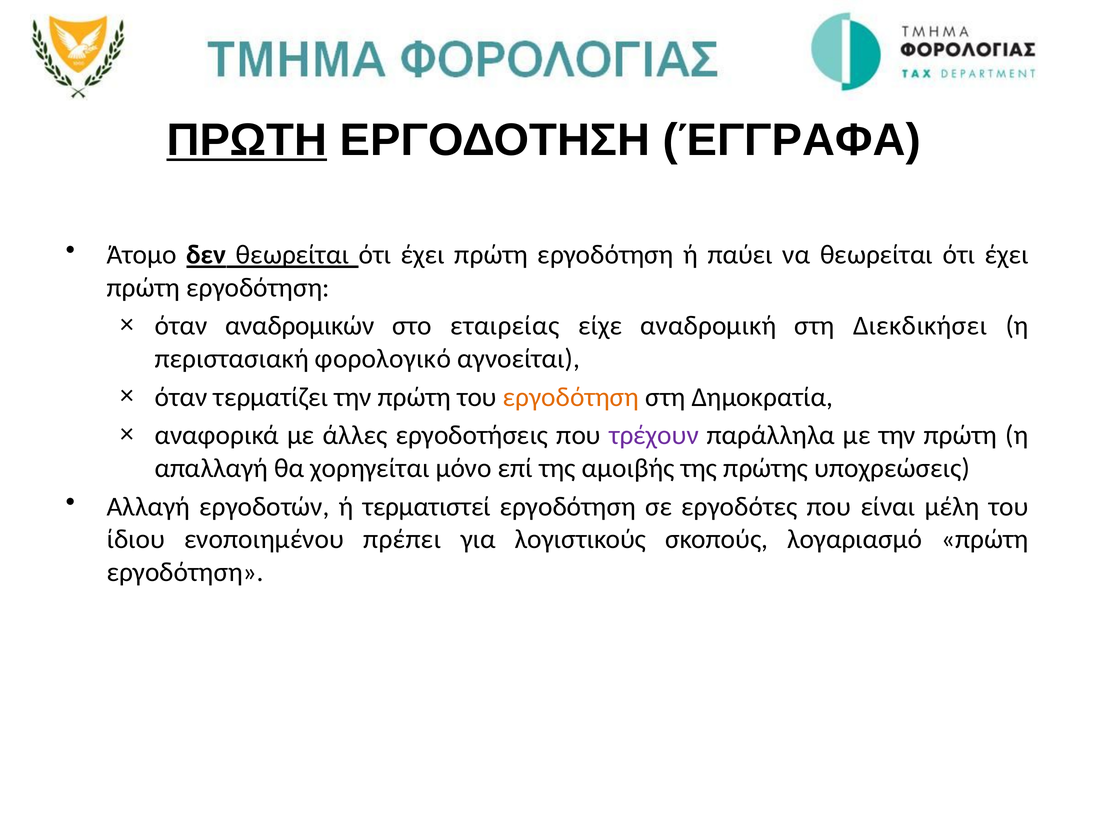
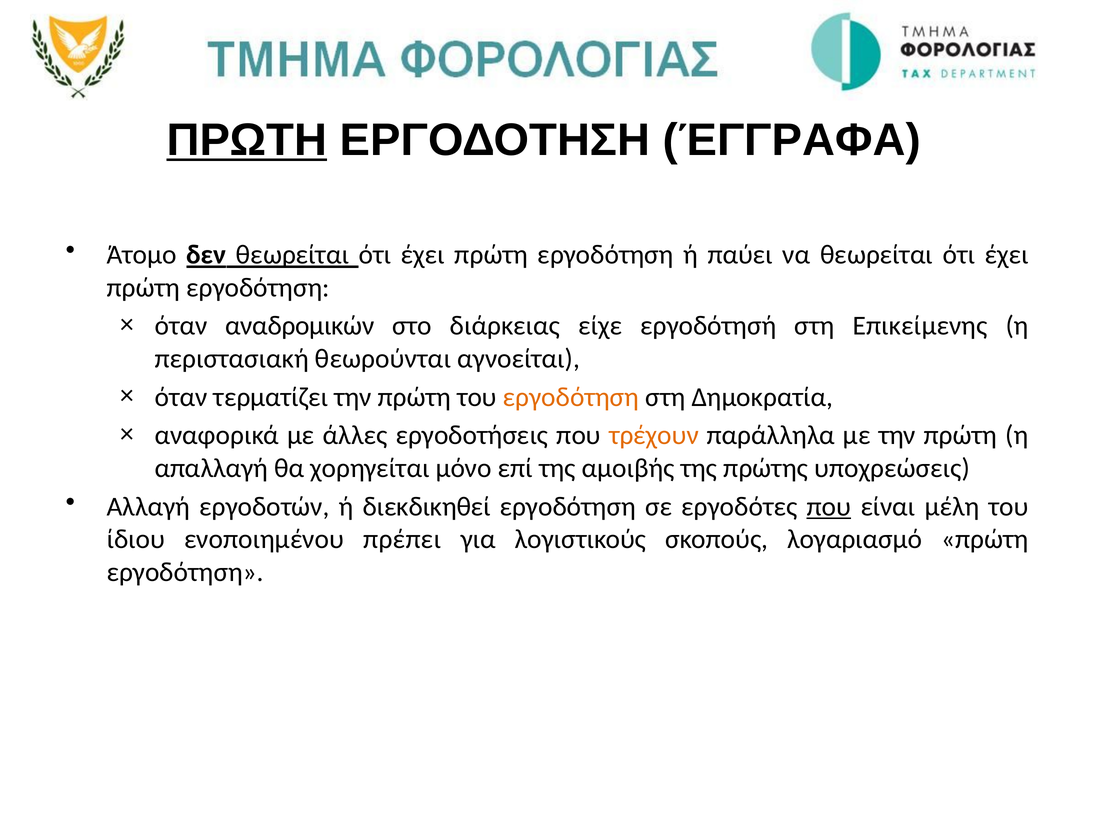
εταιρείας: εταιρείας -> διάρκειας
αναδρομική: αναδρομική -> εργοδότησή
Διεκδικήσει: Διεκδικήσει -> Επικείμενης
φορολογικό: φορολογικό -> θεωρούνται
τρέχουν colour: purple -> orange
τερματιστεί: τερματιστεί -> διεκδικηθεί
που at (829, 507) underline: none -> present
